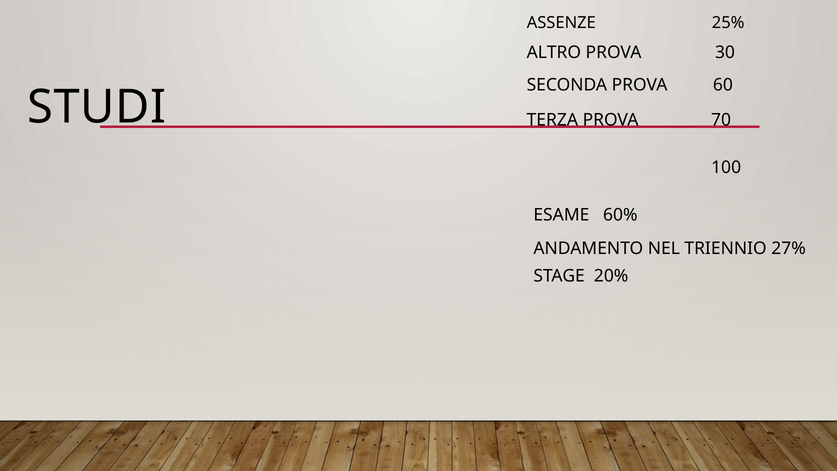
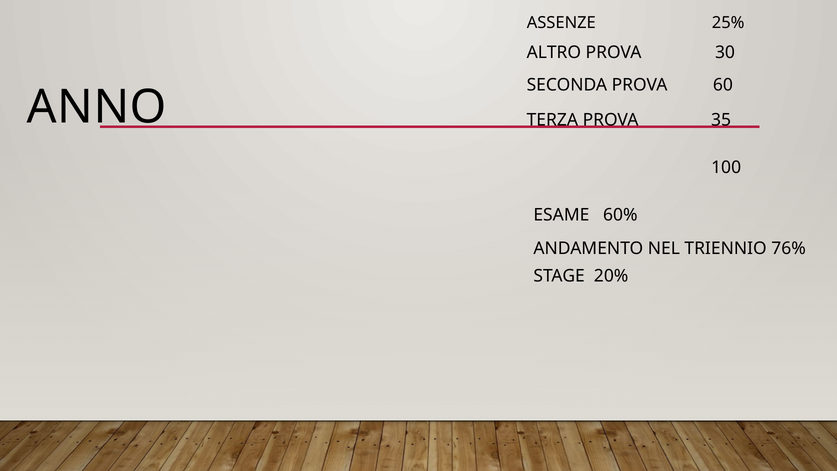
STUDI: STUDI -> ANNO
70: 70 -> 35
27%: 27% -> 76%
